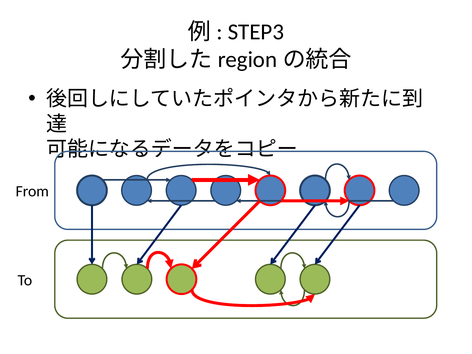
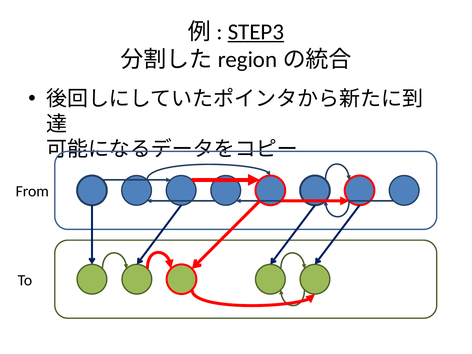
STEP3 underline: none -> present
